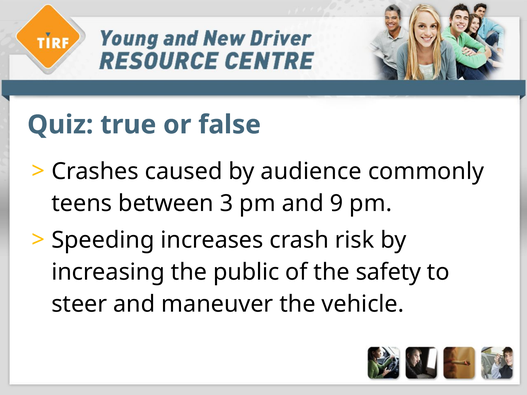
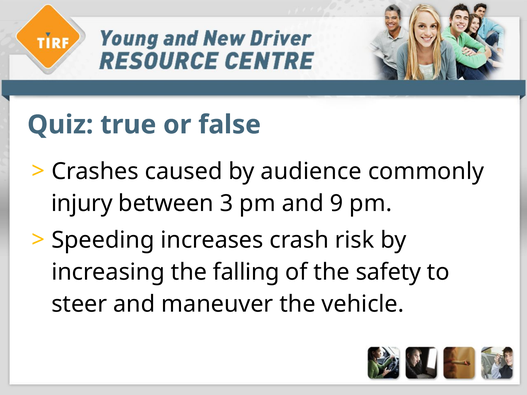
teens: teens -> injury
public: public -> falling
